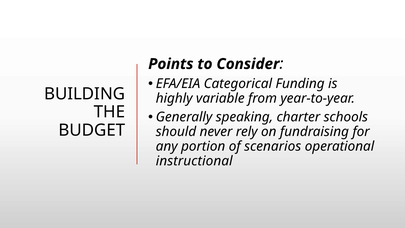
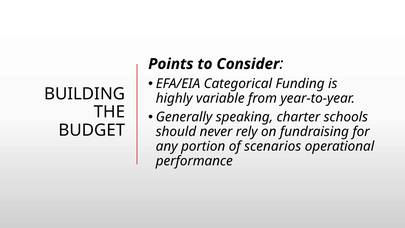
instructional: instructional -> performance
